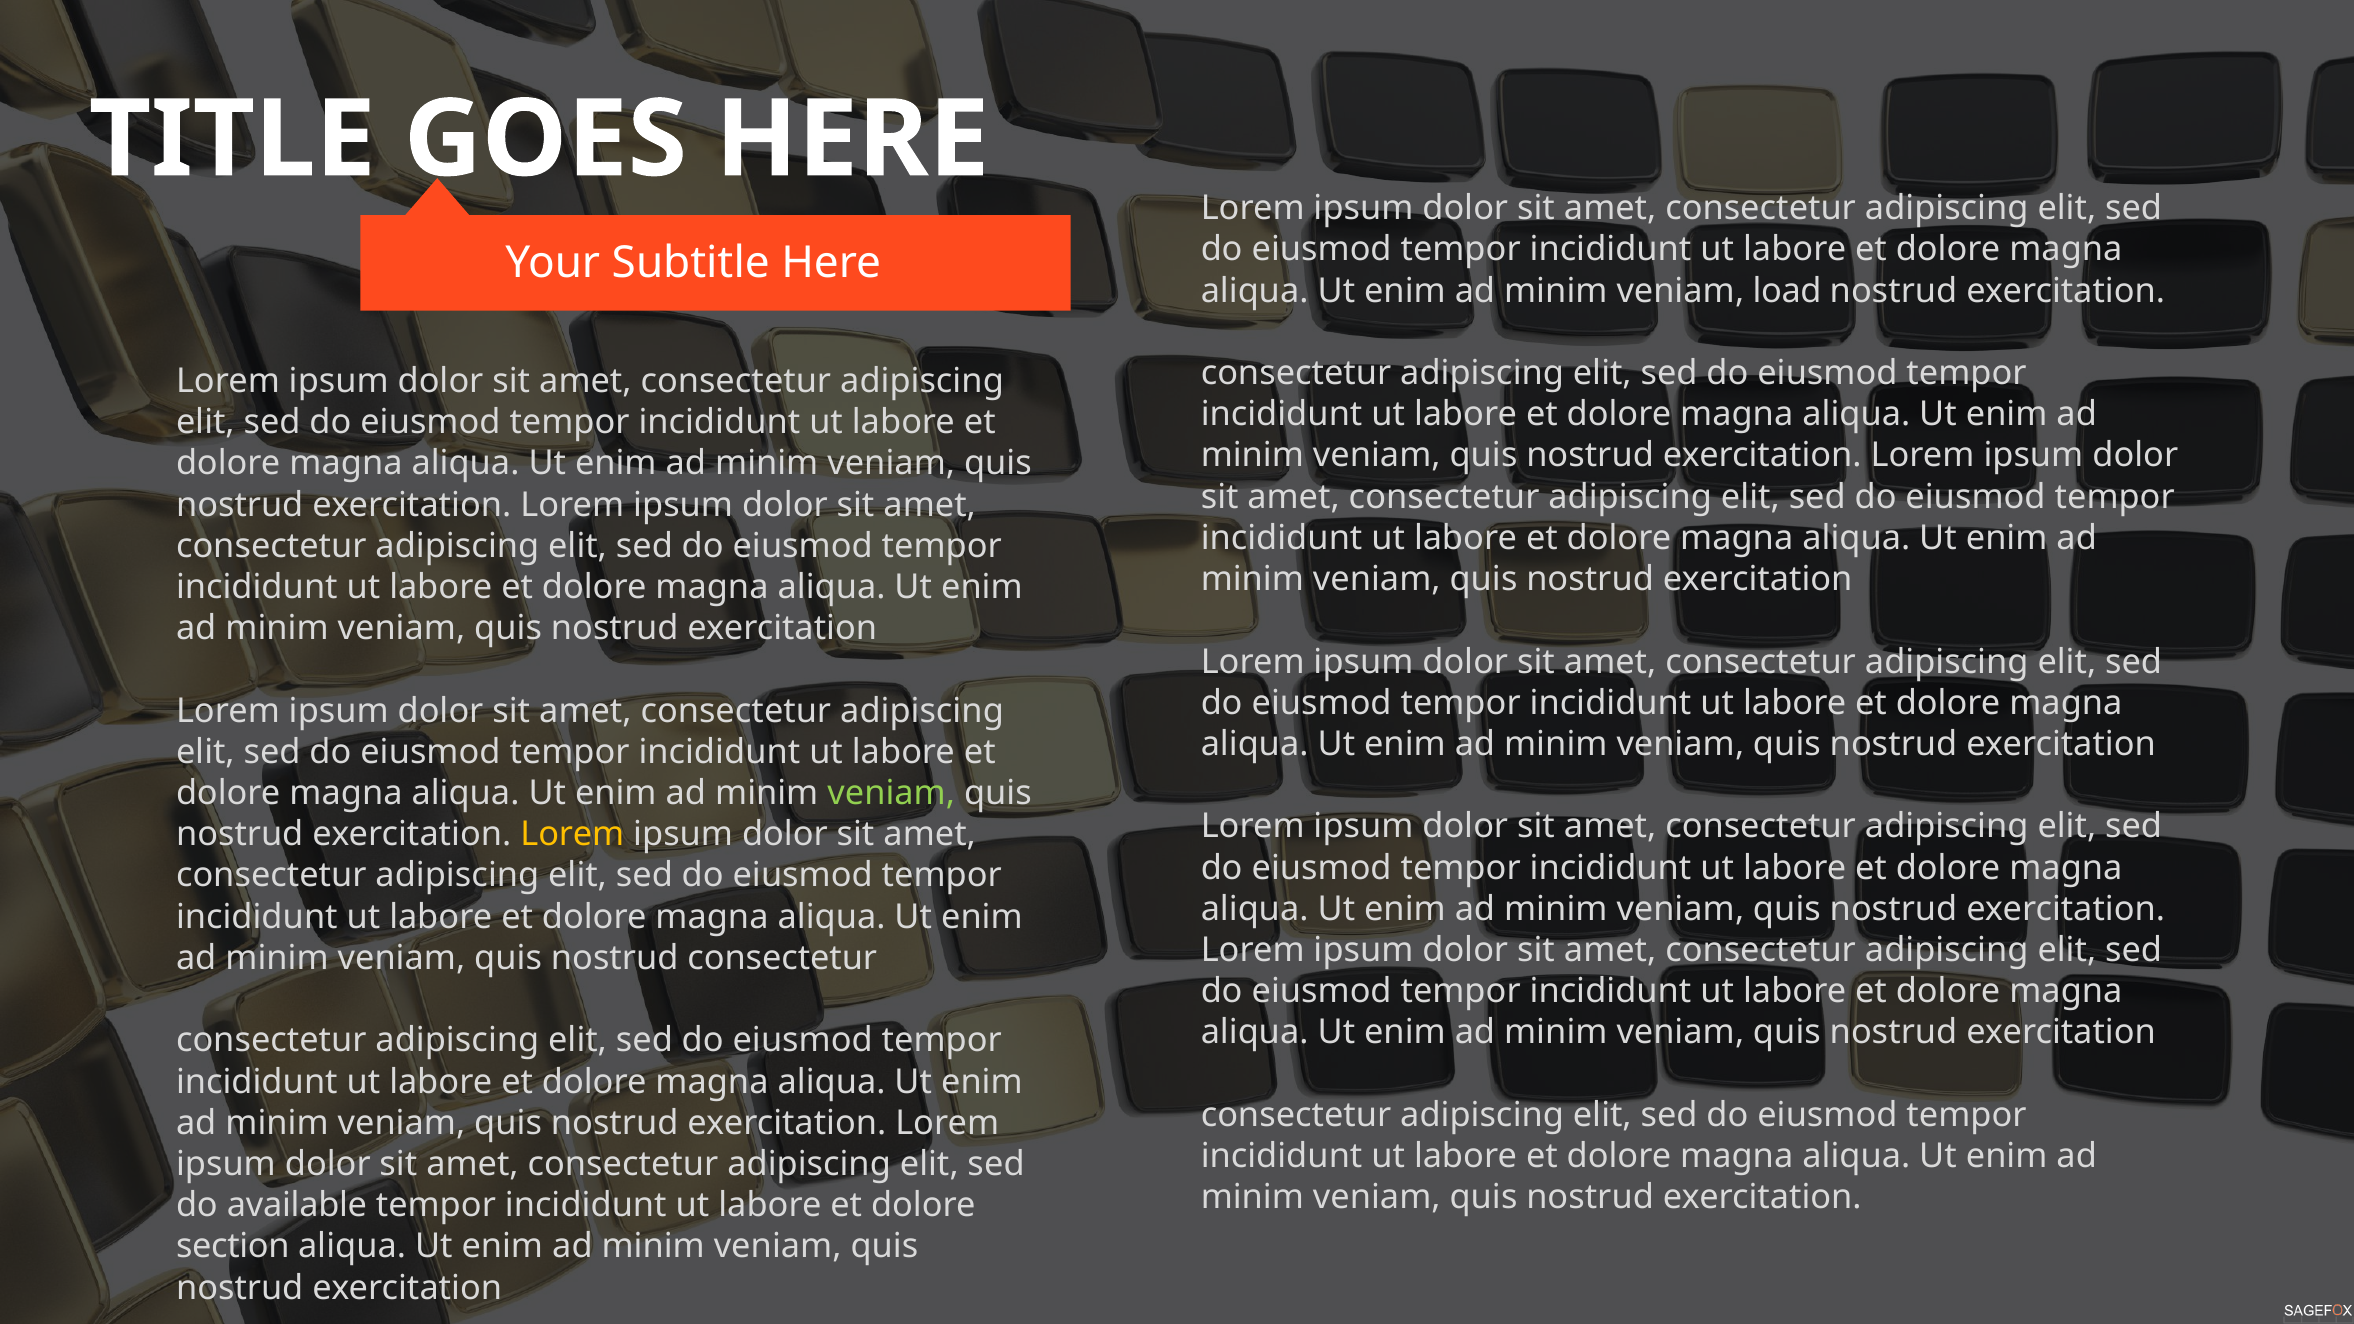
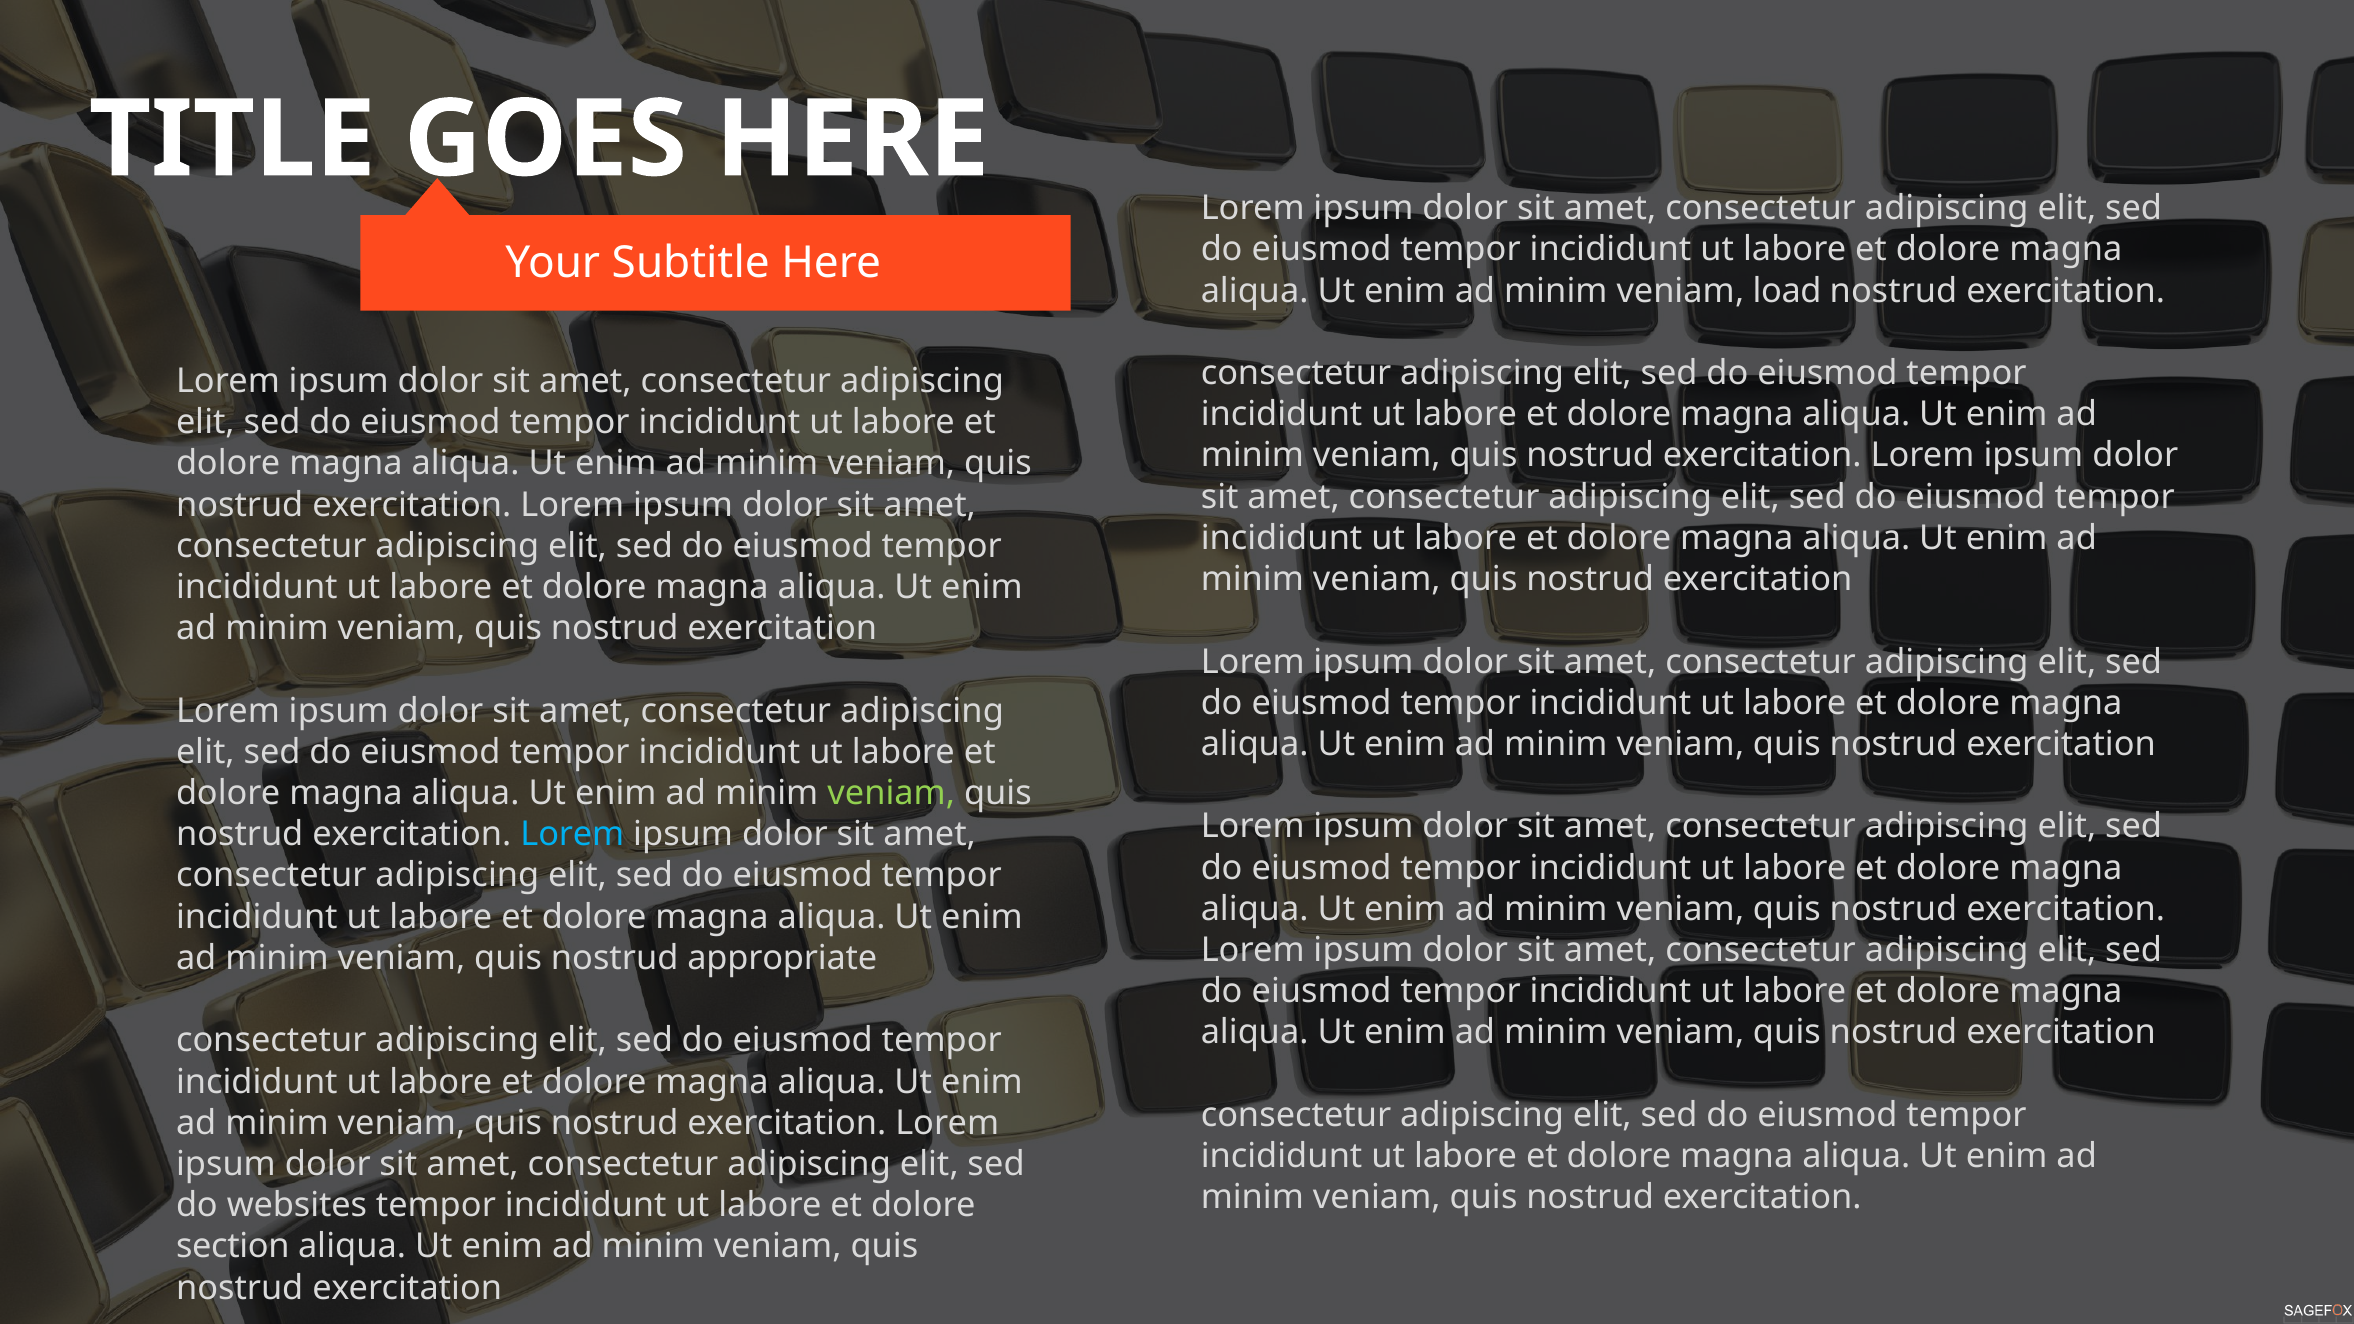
Lorem at (572, 835) colour: yellow -> light blue
nostrud consectetur: consectetur -> appropriate
available: available -> websites
